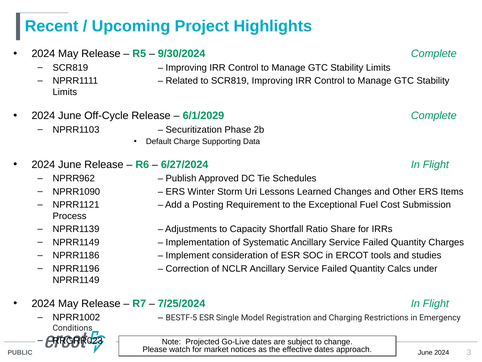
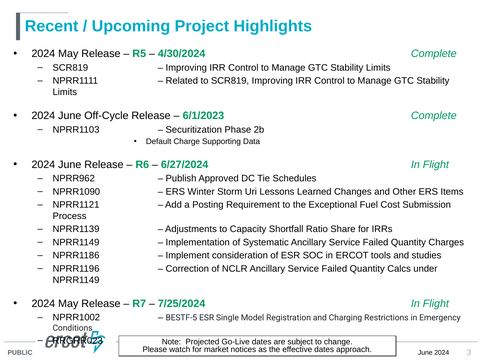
9/30/2024: 9/30/2024 -> 4/30/2024
6/1/2029: 6/1/2029 -> 6/1/2023
